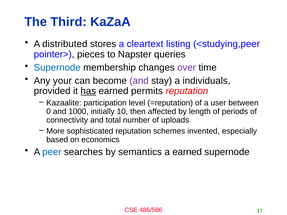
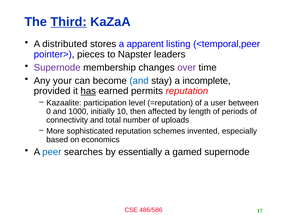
Third underline: none -> present
cleartext: cleartext -> apparent
<studying,peer: <studying,peer -> <temporal,peer
queries: queries -> leaders
Supernode at (57, 68) colour: blue -> purple
and at (139, 81) colour: purple -> blue
individuals: individuals -> incomplete
semantics: semantics -> essentially
a earned: earned -> gamed
